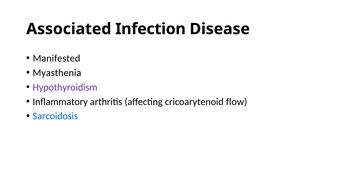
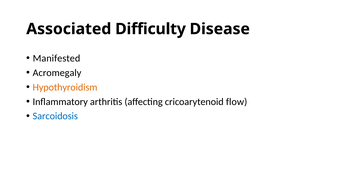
Infection: Infection -> Difficulty
Myasthenia: Myasthenia -> Acromegaly
Hypothyroidism colour: purple -> orange
